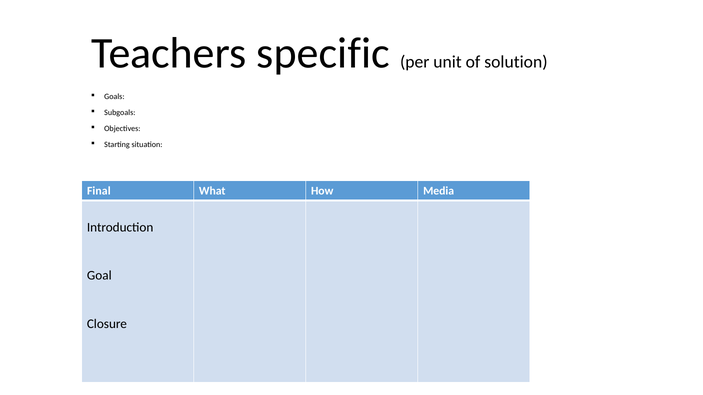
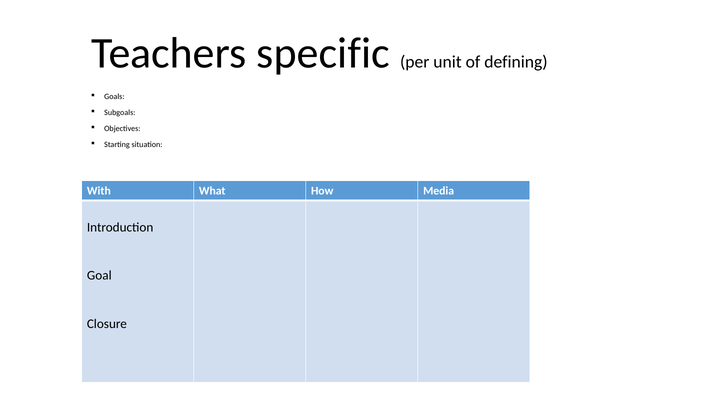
solution: solution -> defining
Final: Final -> With
